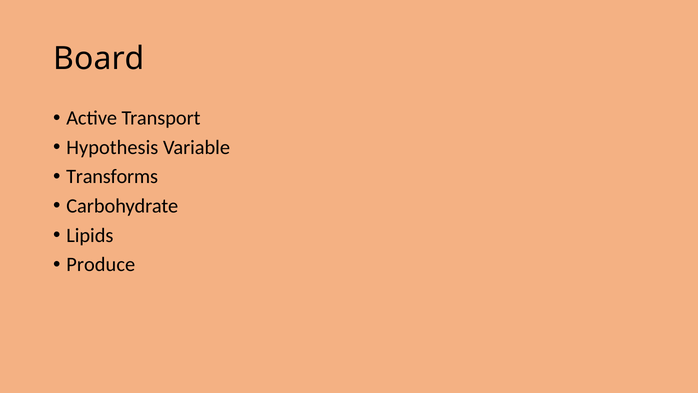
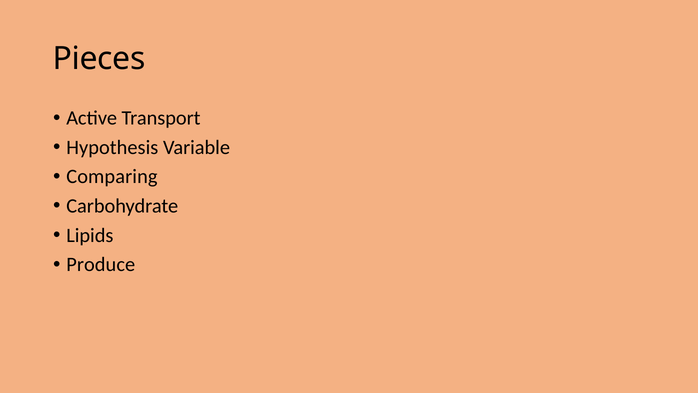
Board: Board -> Pieces
Transforms: Transforms -> Comparing
